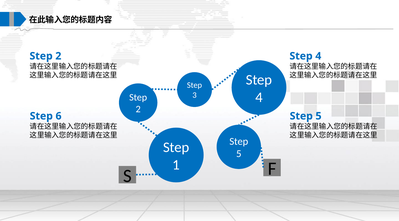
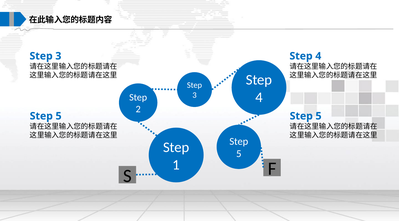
2 at (58, 56): 2 -> 3
6 at (59, 116): 6 -> 5
